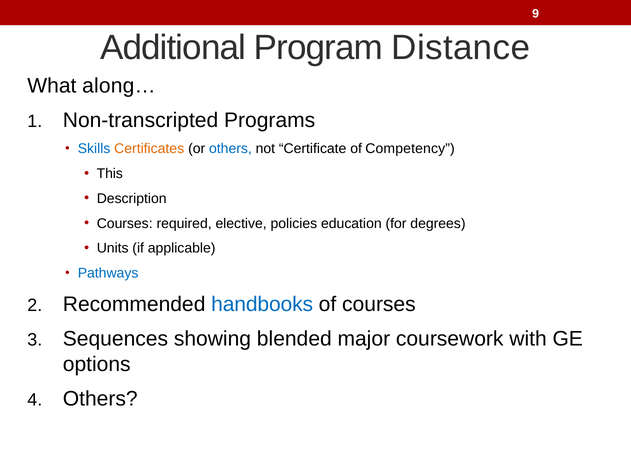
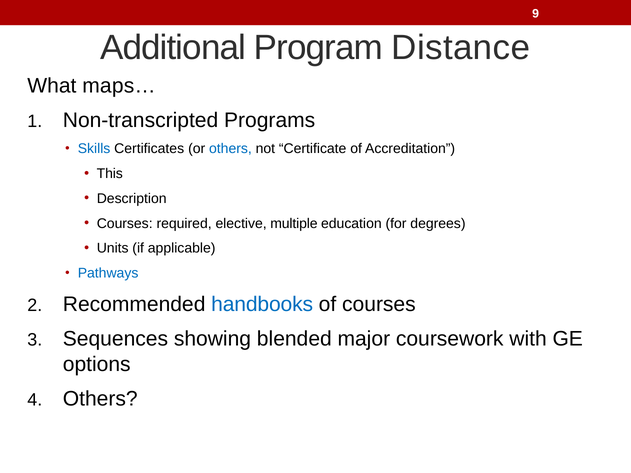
along…: along… -> maps…
Certificates colour: orange -> black
Competency: Competency -> Accreditation
policies: policies -> multiple
